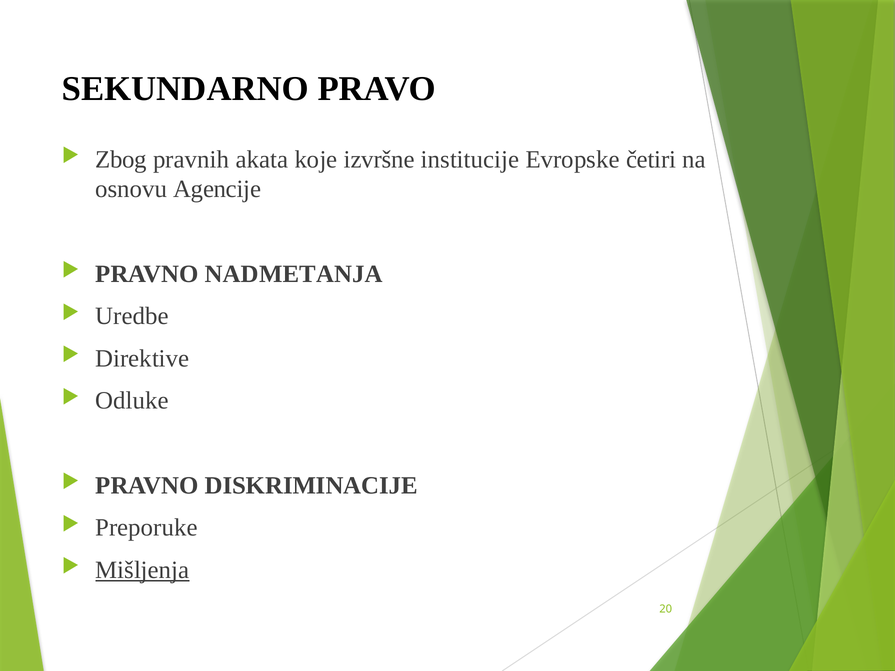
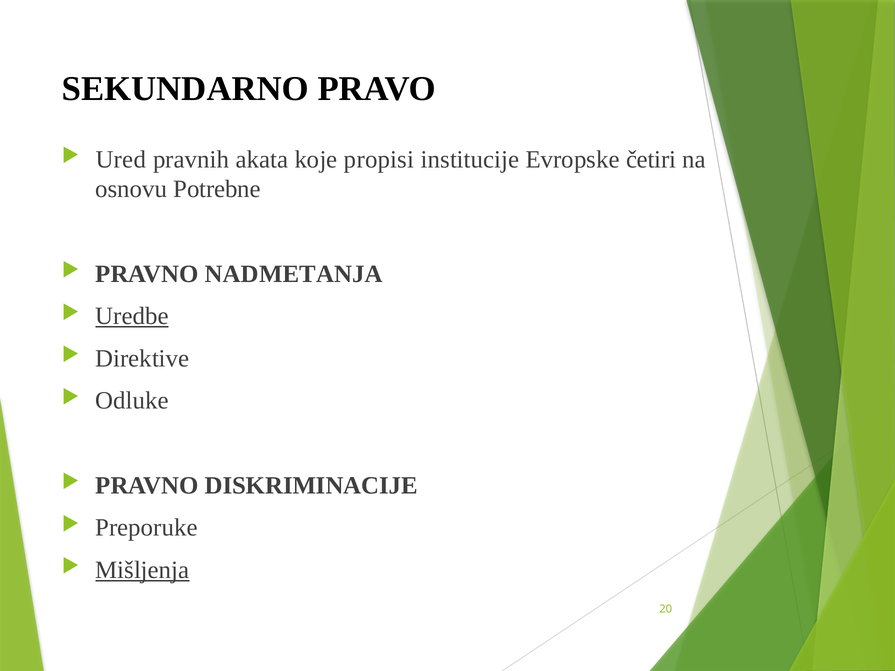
Zbog: Zbog -> Ured
izvršne: izvršne -> propisi
Agencije: Agencije -> Potrebne
Uredbe underline: none -> present
